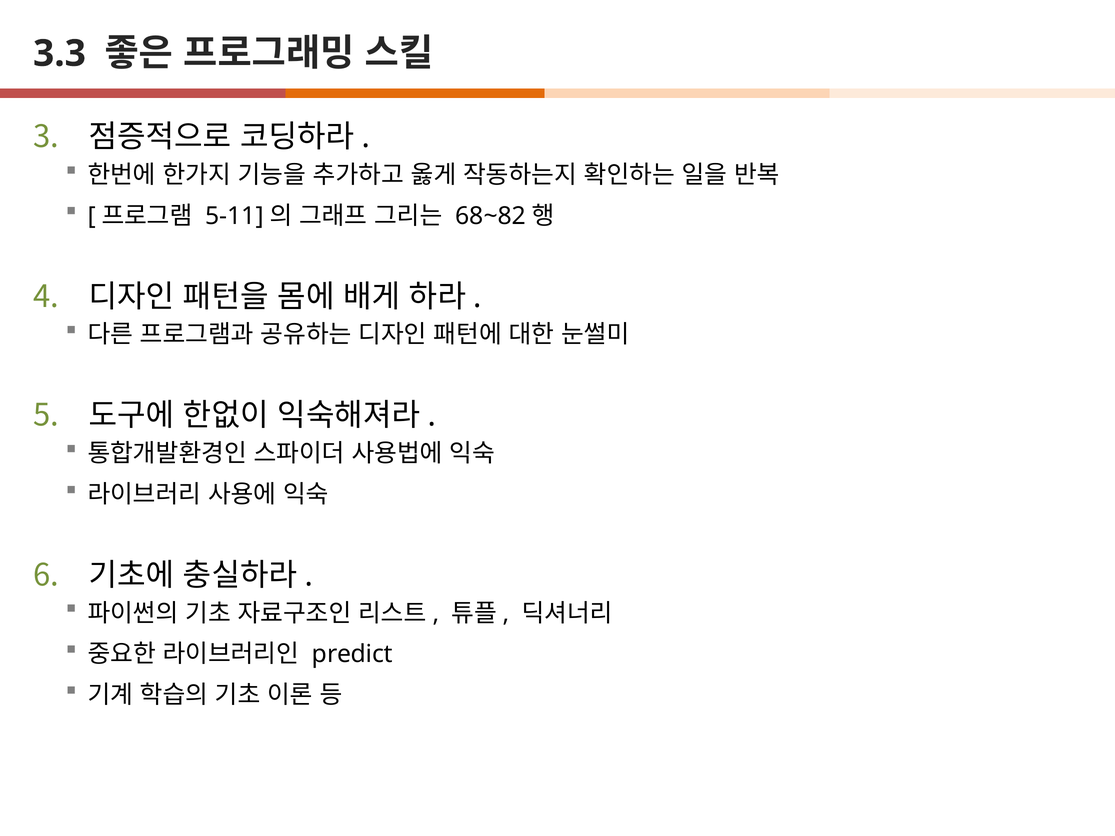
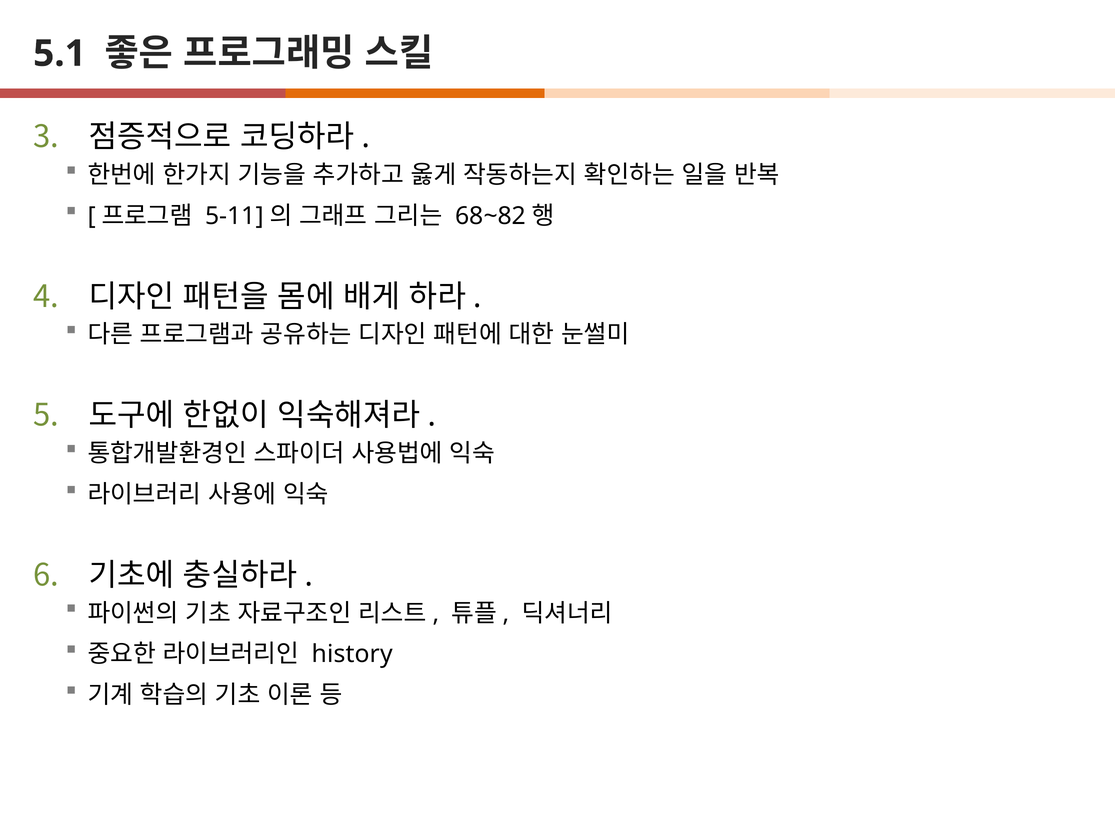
3.3: 3.3 -> 5.1
predict: predict -> history
